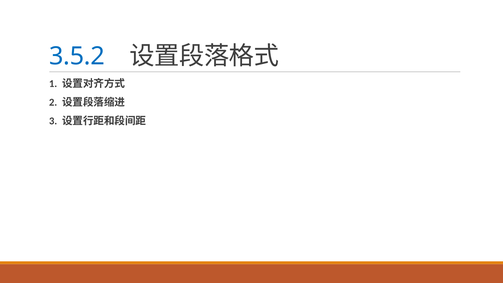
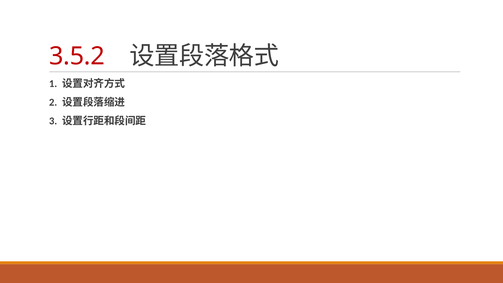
3.5.2 colour: blue -> red
